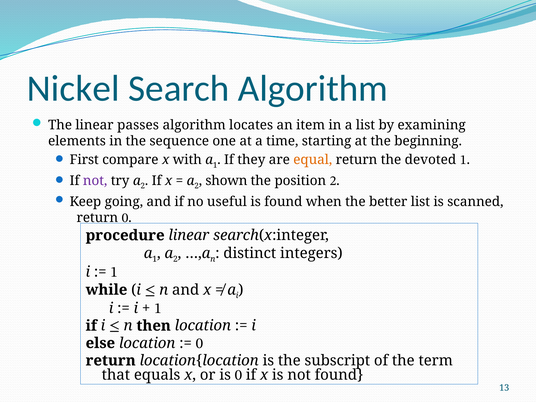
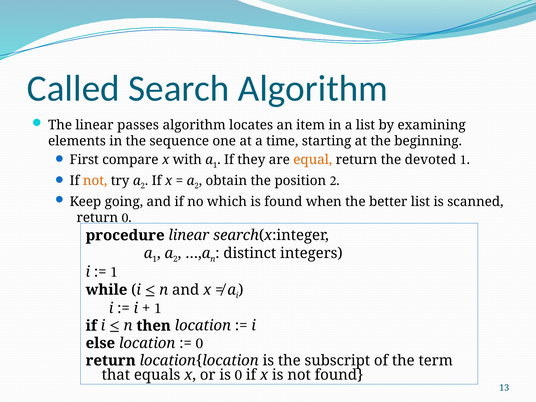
Nickel: Nickel -> Called
not at (95, 181) colour: purple -> orange
shown: shown -> obtain
useful: useful -> which
